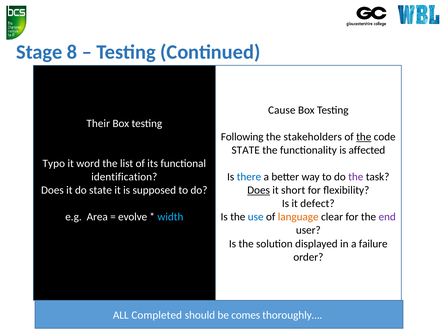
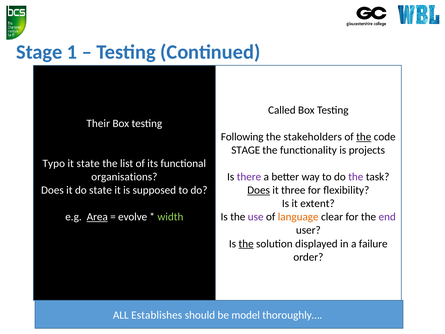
8: 8 -> 1
Cause: Cause -> Called
STATE at (246, 150): STATE -> STAGE
affected: affected -> projects
it word: word -> state
identification: identification -> organisations
there colour: blue -> purple
short: short -> three
defect: defect -> extent
Area underline: none -> present
width colour: light blue -> light green
use colour: blue -> purple
the at (246, 243) underline: none -> present
Completed: Completed -> Establishes
comes: comes -> model
